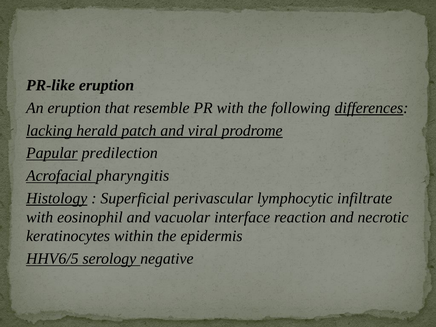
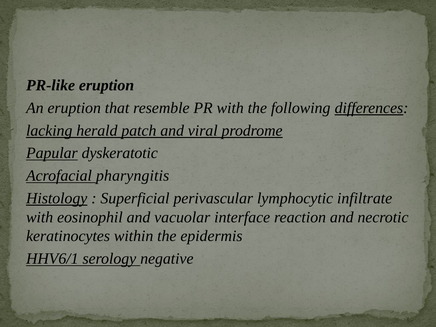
predilection: predilection -> dyskeratotic
HHV6/5: HHV6/5 -> HHV6/1
